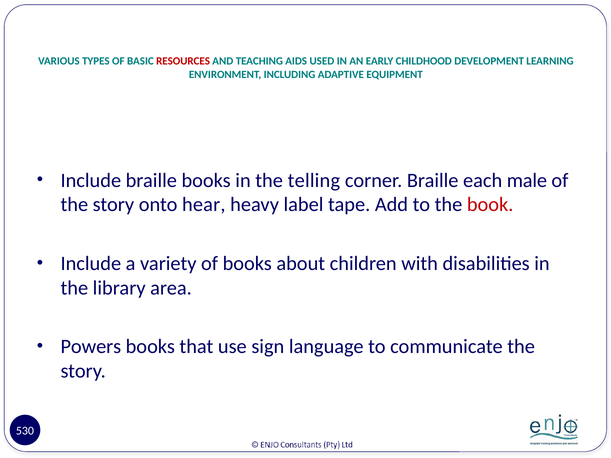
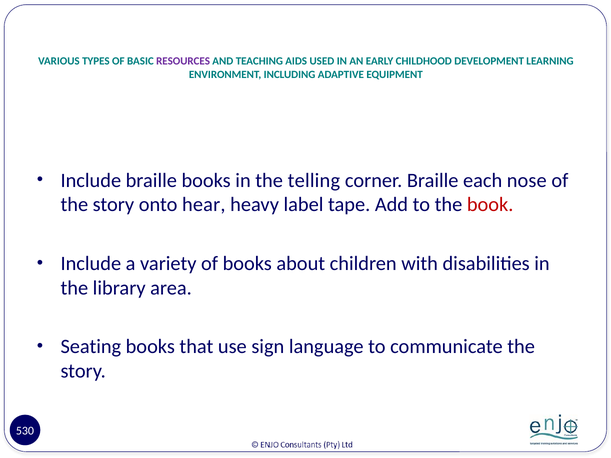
RESOURCES colour: red -> purple
male: male -> nose
Powers: Powers -> Seating
